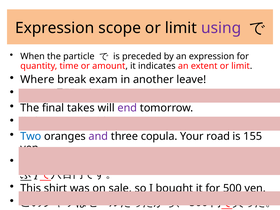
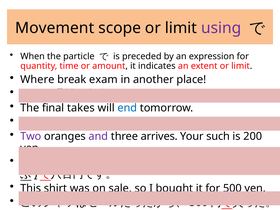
Expression at (55, 28): Expression -> Movement
leave: leave -> place
end colour: purple -> blue
Two colour: blue -> purple
copula: copula -> arrives
road: road -> such
155: 155 -> 200
